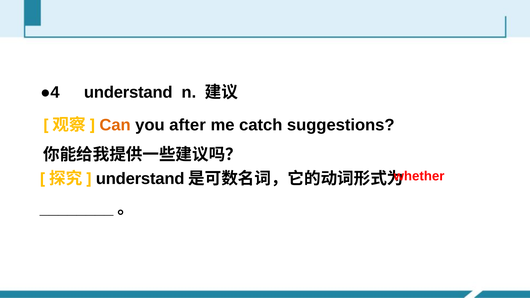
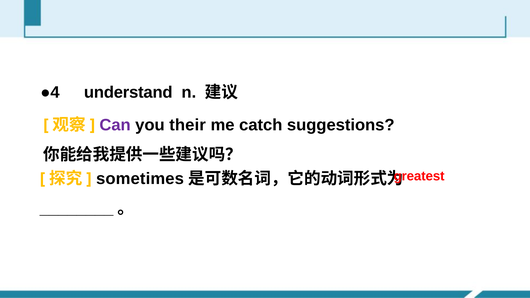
Can colour: orange -> purple
after: after -> their
whether: whether -> greatest
understand at (140, 179): understand -> sometimes
